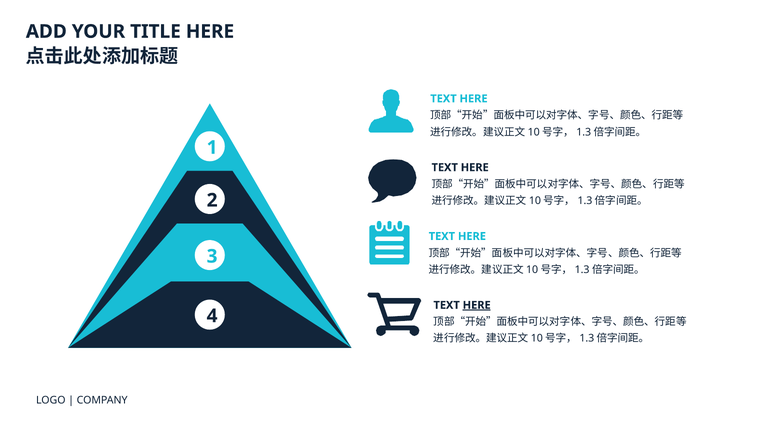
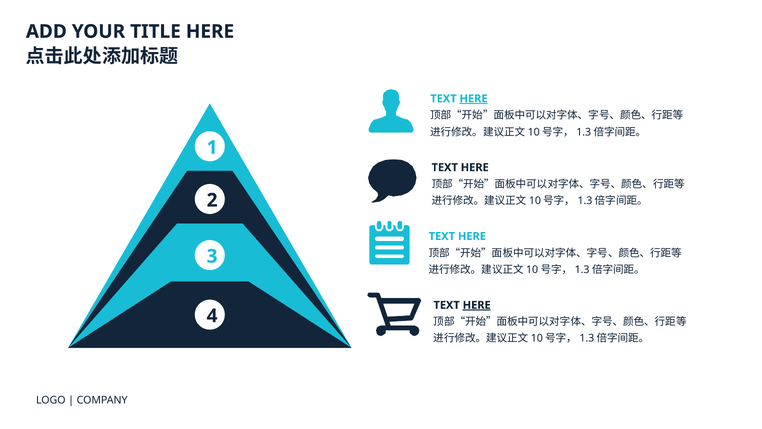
HERE at (474, 99) underline: none -> present
